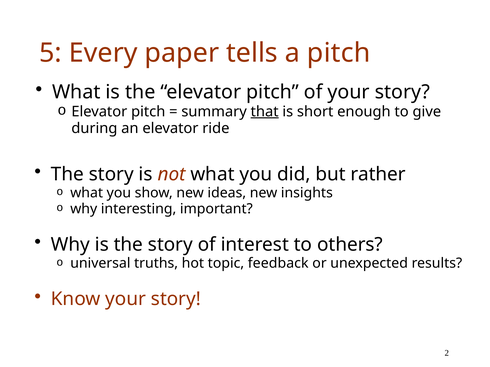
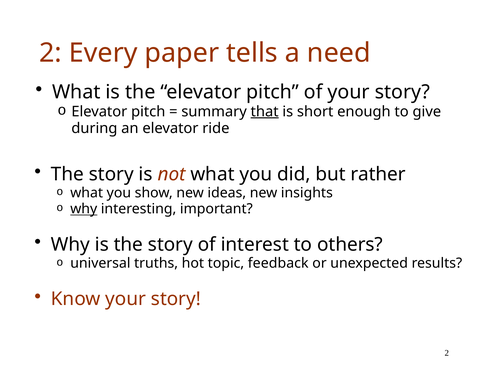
5 at (51, 53): 5 -> 2
a pitch: pitch -> need
why at (84, 209) underline: none -> present
